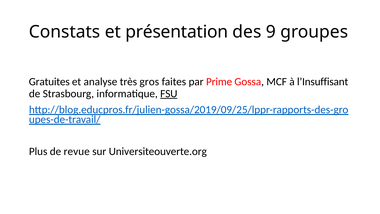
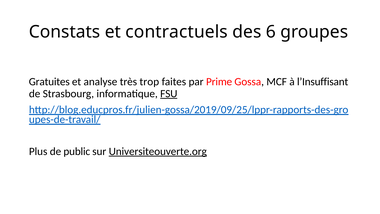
présentation: présentation -> contractuels
9: 9 -> 6
gros: gros -> trop
revue: revue -> public
Universiteouverte.org underline: none -> present
